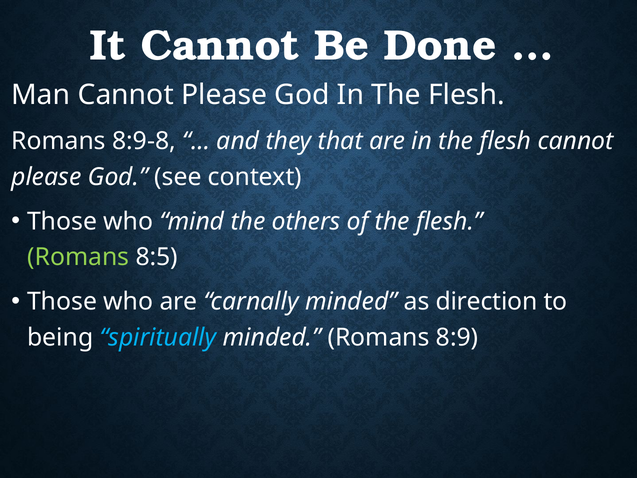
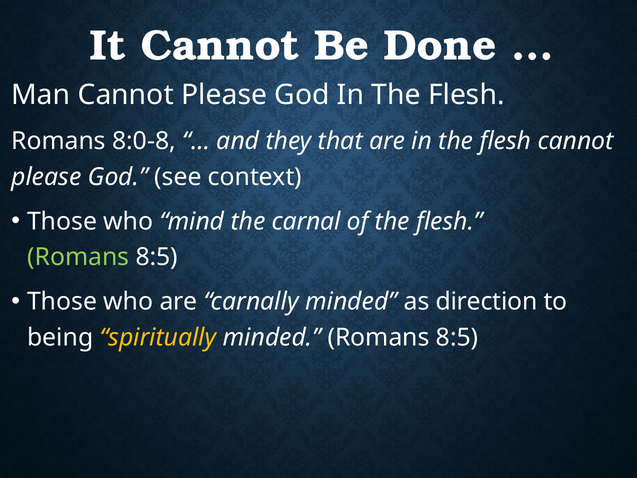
8:9-8: 8:9-8 -> 8:0-8
others: others -> carnal
spiritually colour: light blue -> yellow
minded Romans 8:9: 8:9 -> 8:5
